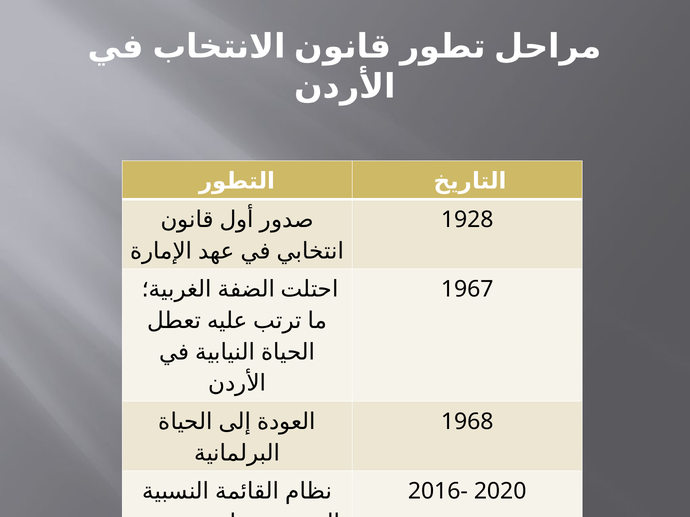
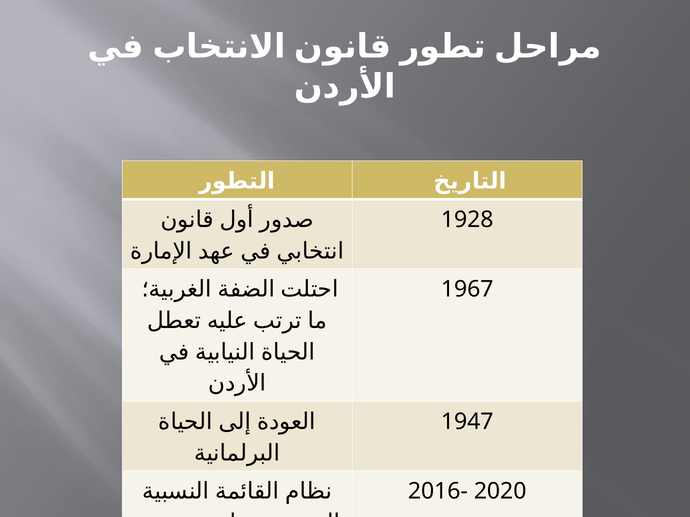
1968: 1968 -> 1947
